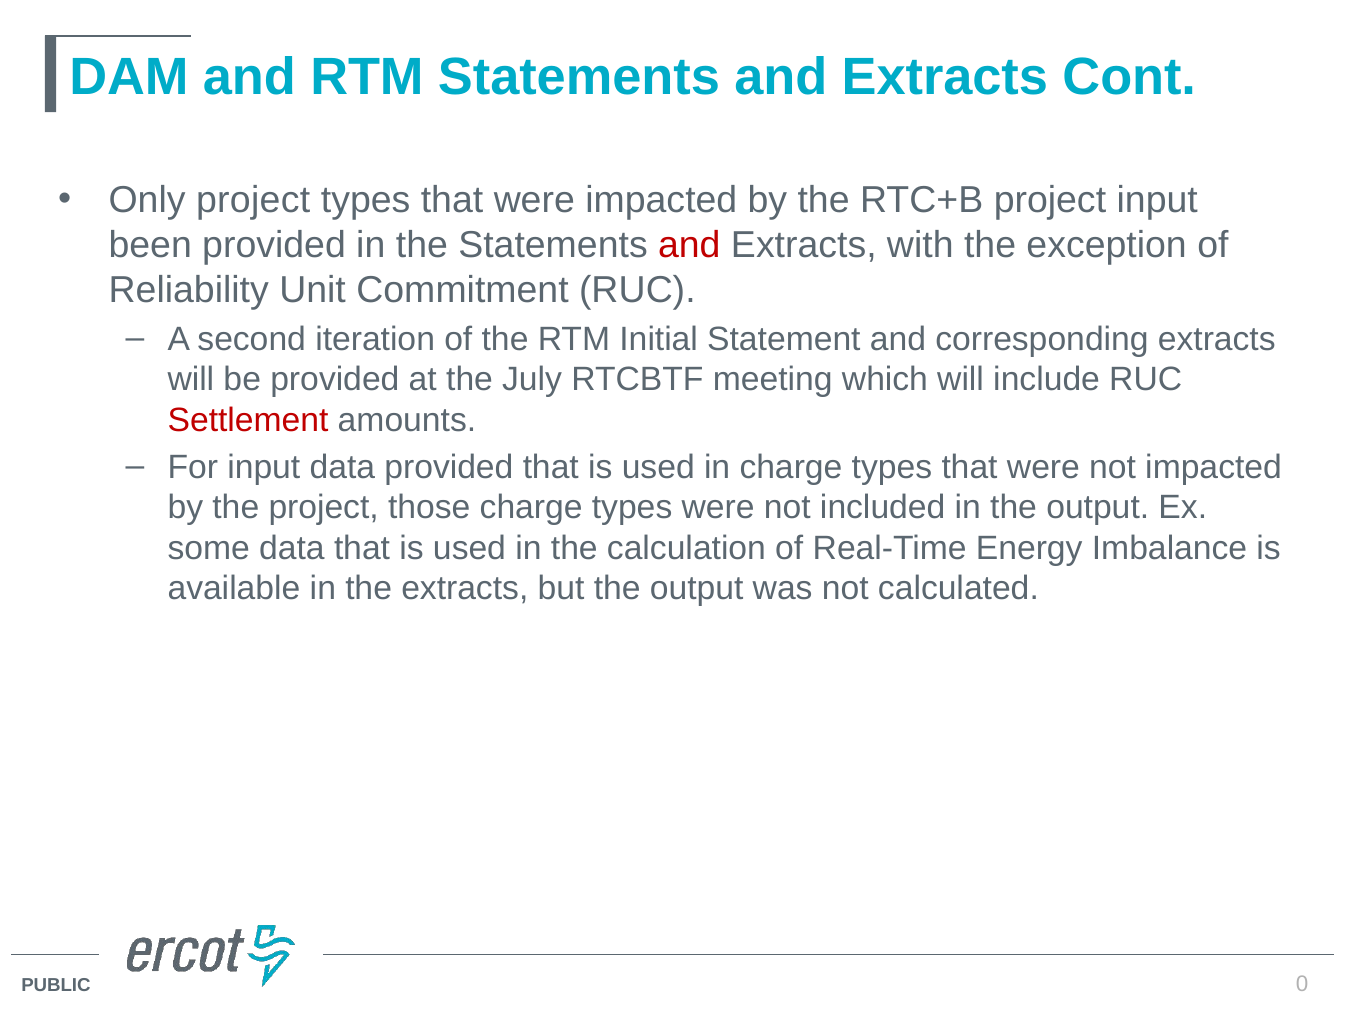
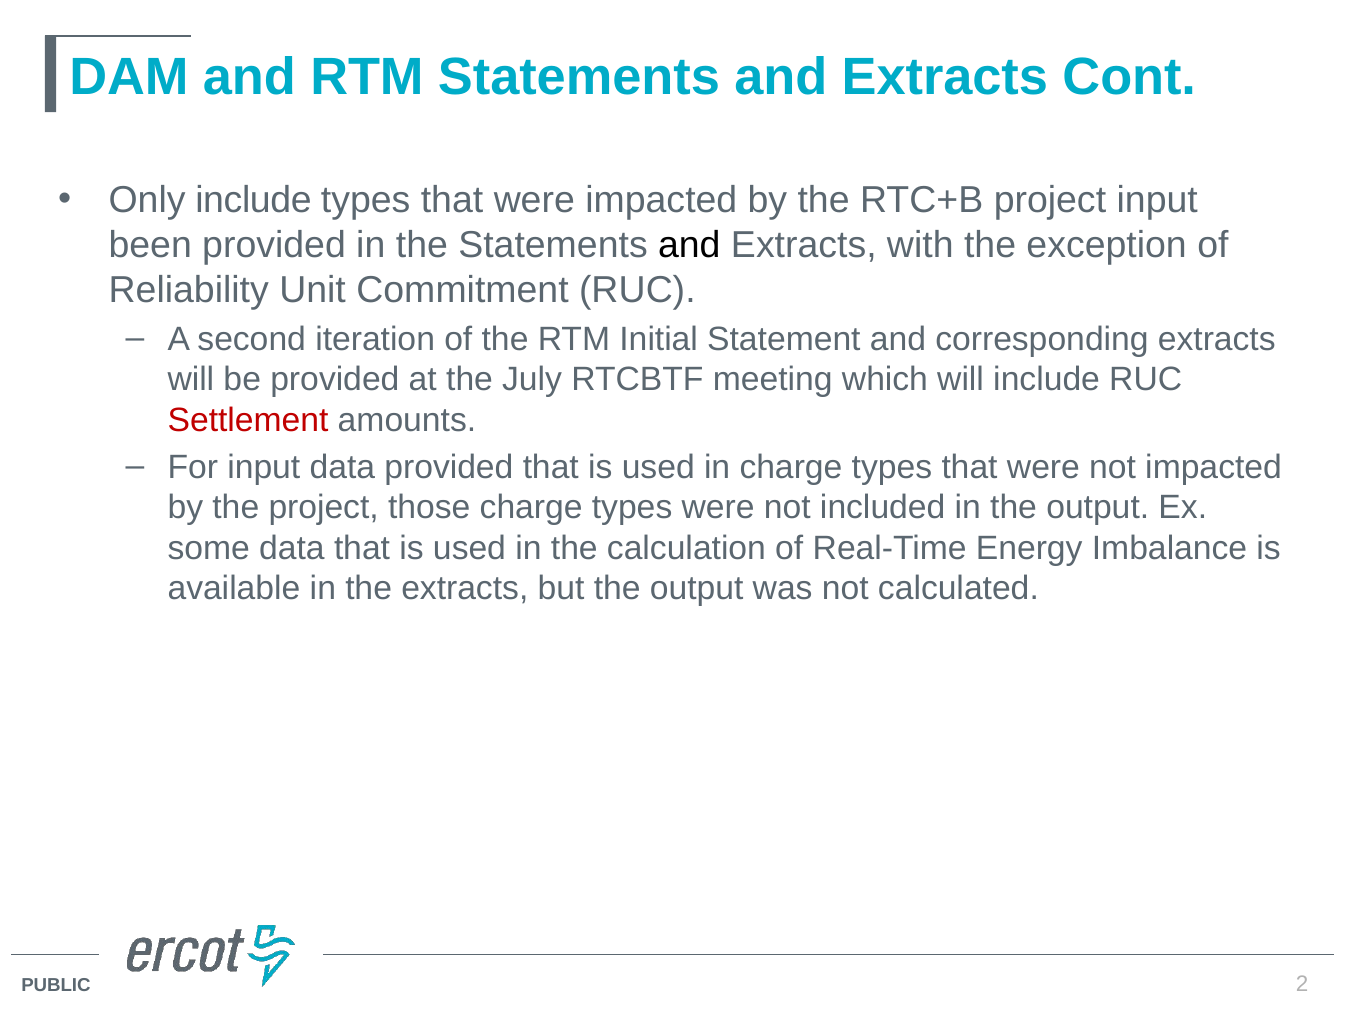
Only project: project -> include
and at (689, 245) colour: red -> black
0: 0 -> 2
